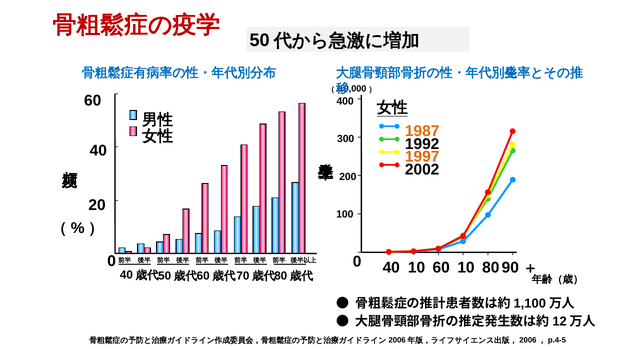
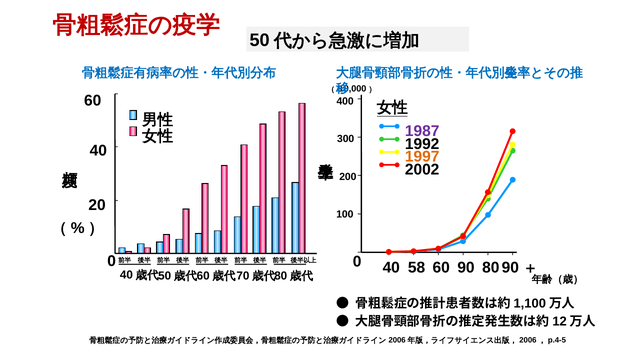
1987 colour: orange -> purple
40 10: 10 -> 58
60 10: 10 -> 90
